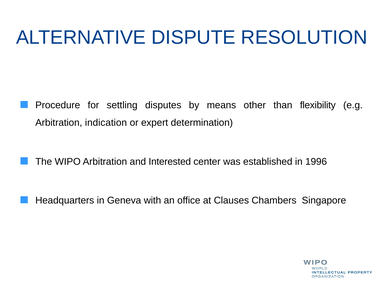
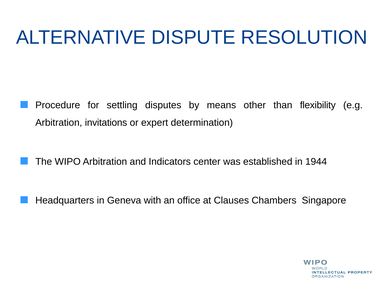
indication: indication -> invitations
Interested: Interested -> Indicators
1996: 1996 -> 1944
